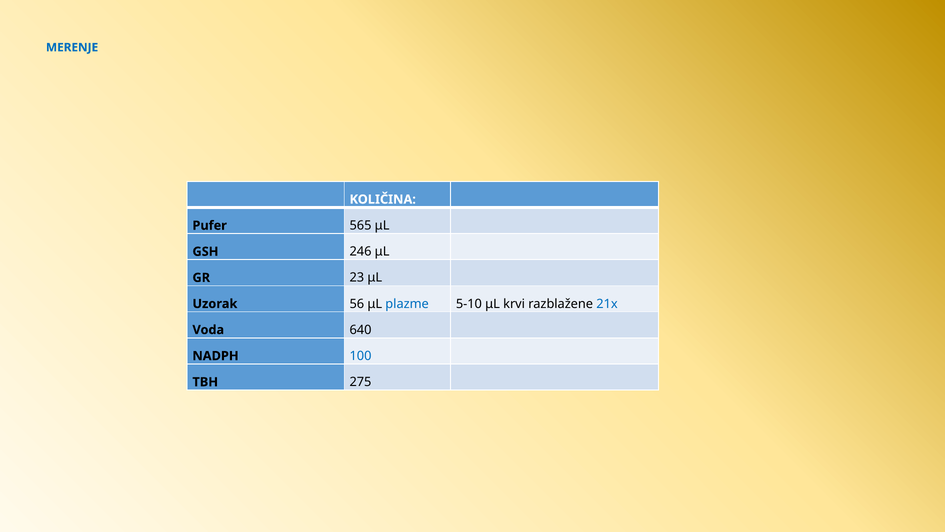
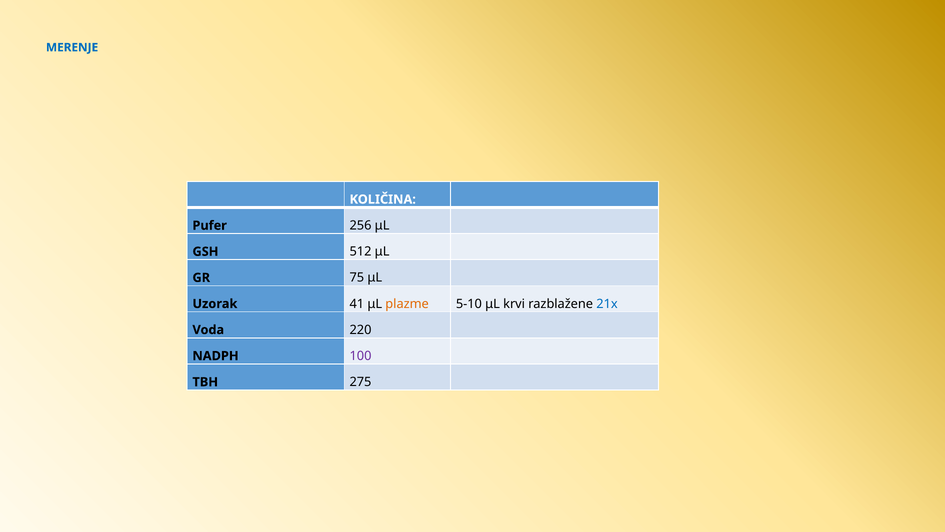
565: 565 -> 256
246: 246 -> 512
23: 23 -> 75
56: 56 -> 41
plazme colour: blue -> orange
640: 640 -> 220
100 colour: blue -> purple
